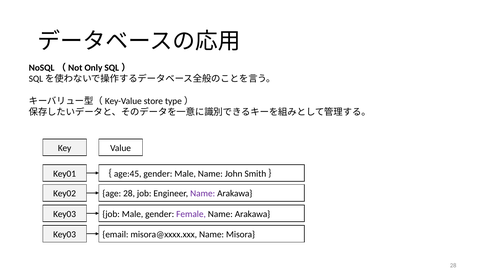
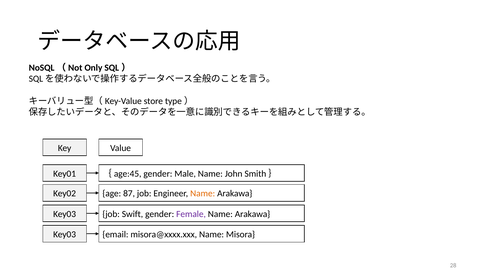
age 28: 28 -> 87
Name at (203, 193) colour: purple -> orange
job Male: Male -> Swift
